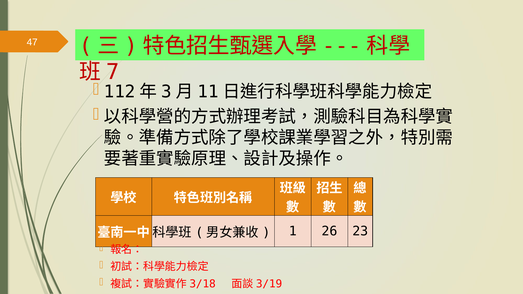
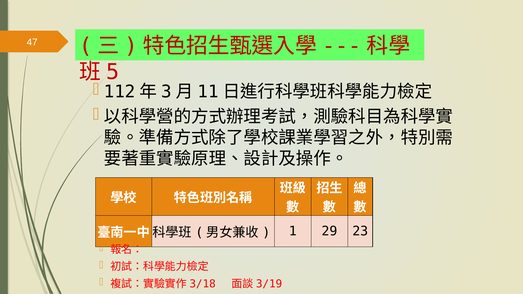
7: 7 -> 5
26: 26 -> 29
